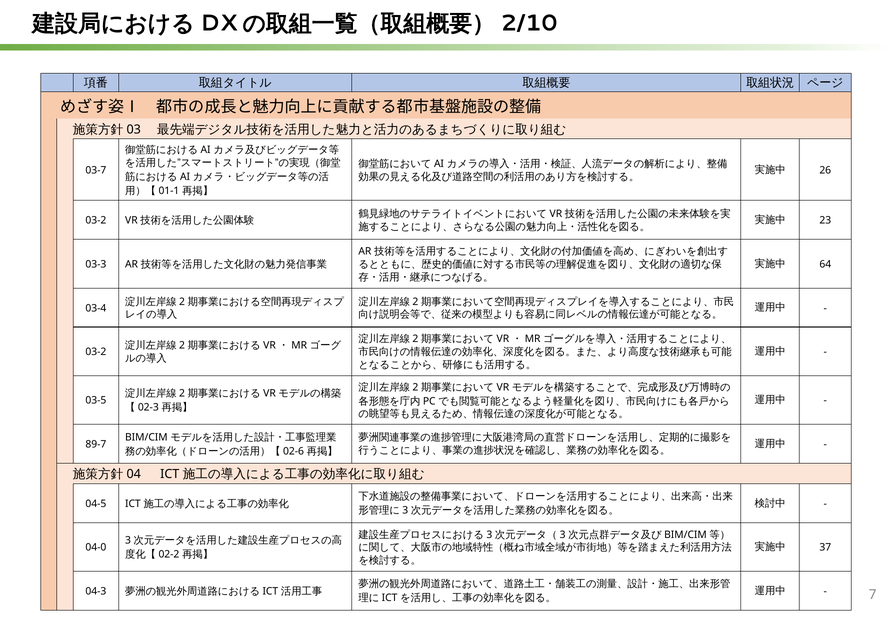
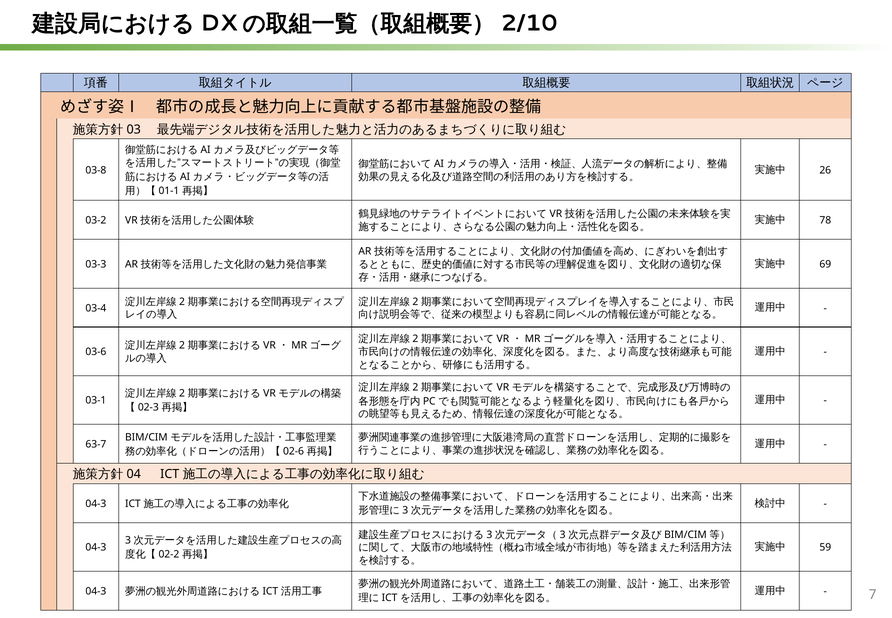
03-7: 03-7 -> 03-8
23: 23 -> 78
64: 64 -> 69
03-2 at (96, 352): 03-2 -> 03-6
03-5: 03-5 -> 03-1
89-7: 89-7 -> 63-7
04-5 at (96, 503): 04-5 -> 04-3
37: 37 -> 59
04-0 at (96, 547): 04-0 -> 04-3
